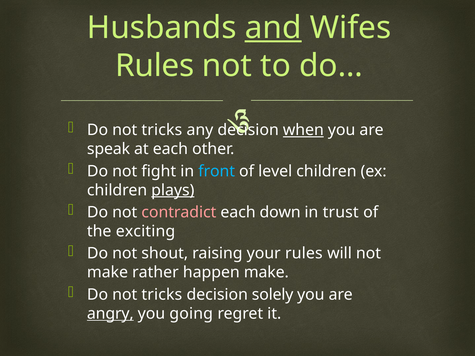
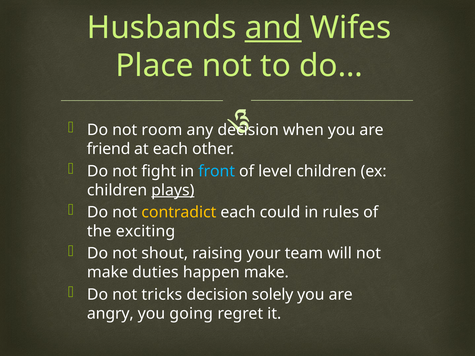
Rules at (155, 66): Rules -> Place
tricks at (162, 130): tricks -> room
when underline: present -> none
speak: speak -> friend
contradict colour: pink -> yellow
down: down -> could
trust: trust -> rules
your rules: rules -> team
rather: rather -> duties
angry underline: present -> none
